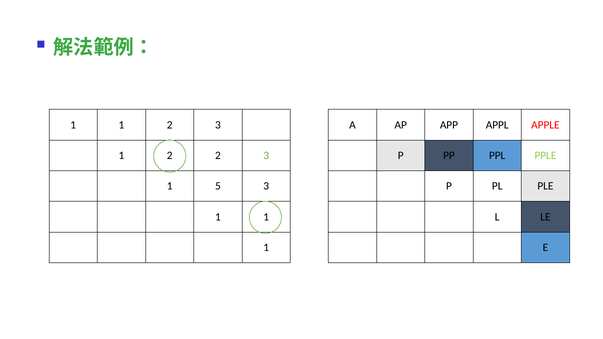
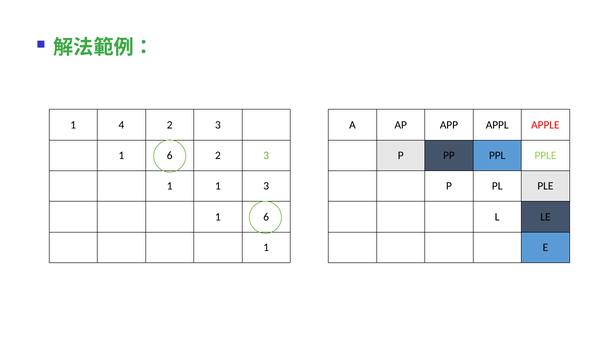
1 at (121, 125): 1 -> 4
2 at (170, 156): 2 -> 6
1 5: 5 -> 1
1 at (266, 217): 1 -> 6
